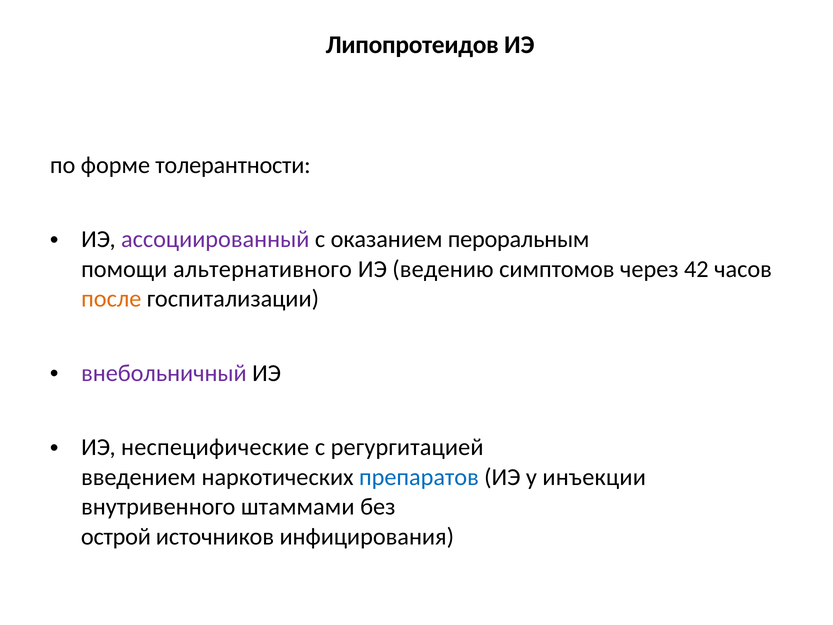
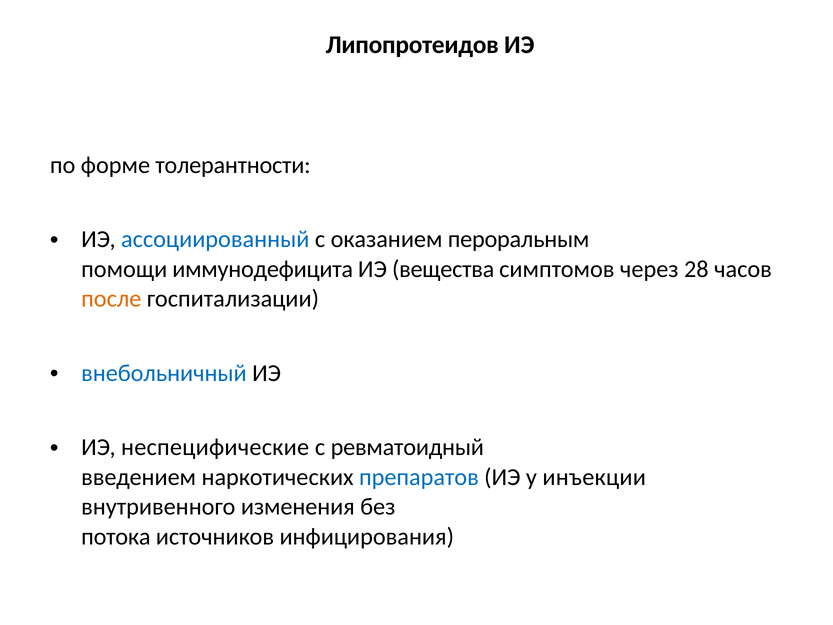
ассоциированный colour: purple -> blue
альтернативного: альтернативного -> иммунодефицита
ведению: ведению -> вещества
42: 42 -> 28
внебольничный colour: purple -> blue
регургитацией: регургитацией -> ревматоидный
штаммами: штаммами -> изменения
острой: острой -> потока
